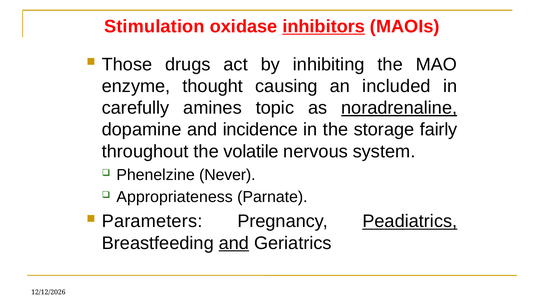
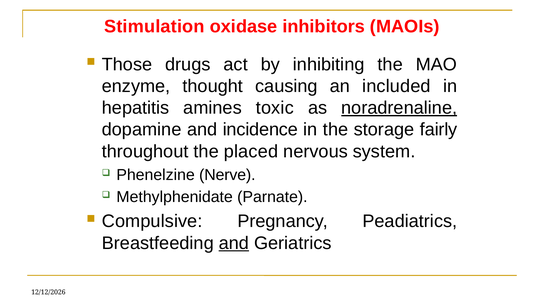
inhibitors underline: present -> none
carefully: carefully -> hepatitis
topic: topic -> toxic
volatile: volatile -> placed
Never: Never -> Nerve
Appropriateness: Appropriateness -> Methylphenidate
Parameters: Parameters -> Compulsive
Peadiatrics underline: present -> none
